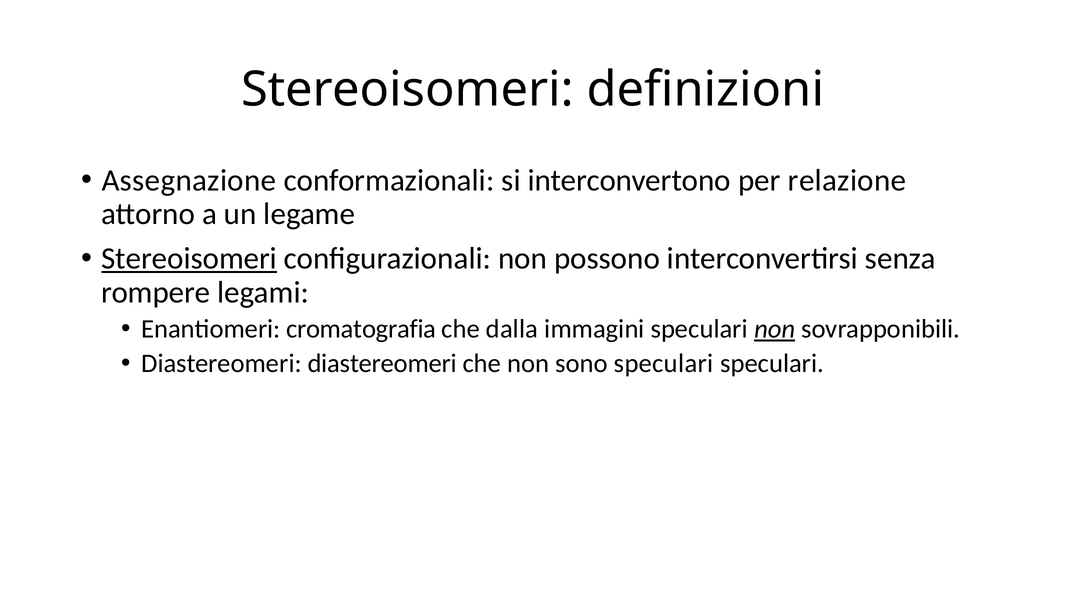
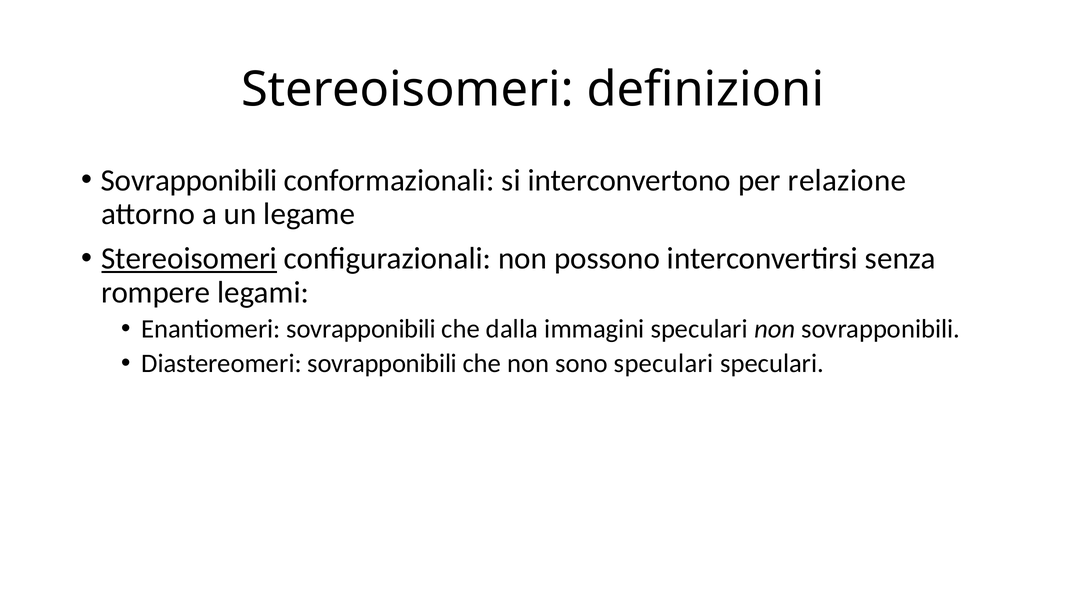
Assegnazione at (189, 180): Assegnazione -> Sovrapponibili
Enantiomeri cromatografia: cromatografia -> sovrapponibili
non at (775, 329) underline: present -> none
Diastereomeri diastereomeri: diastereomeri -> sovrapponibili
